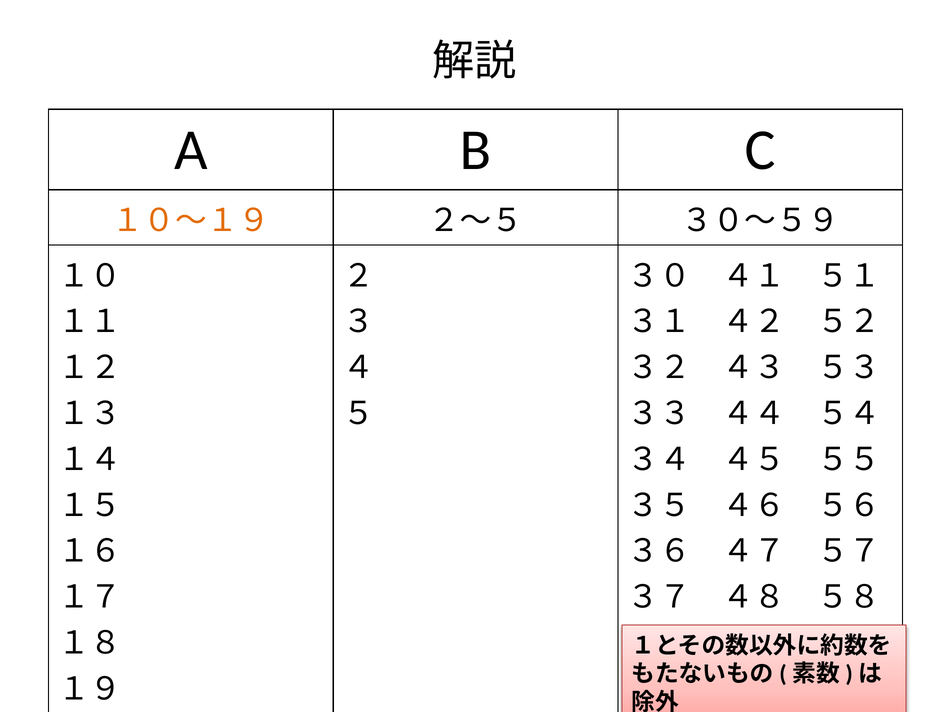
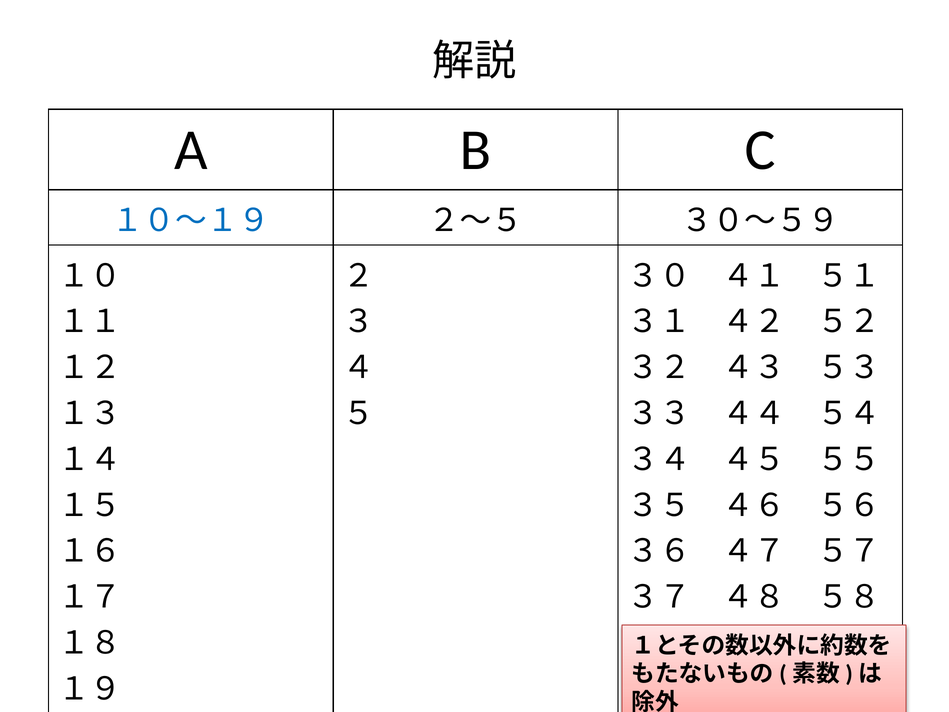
１０～１９ colour: orange -> blue
